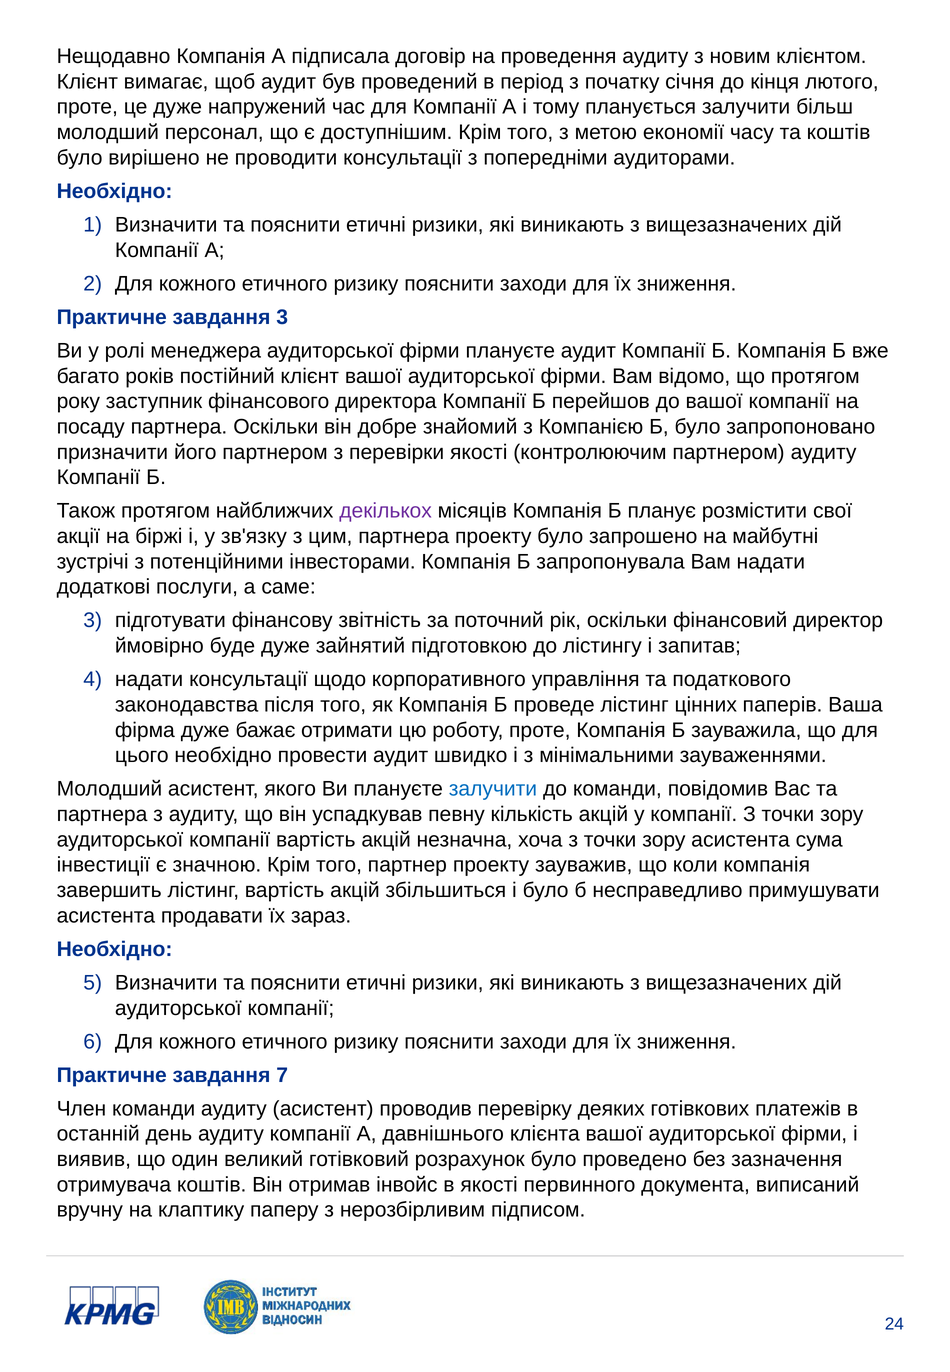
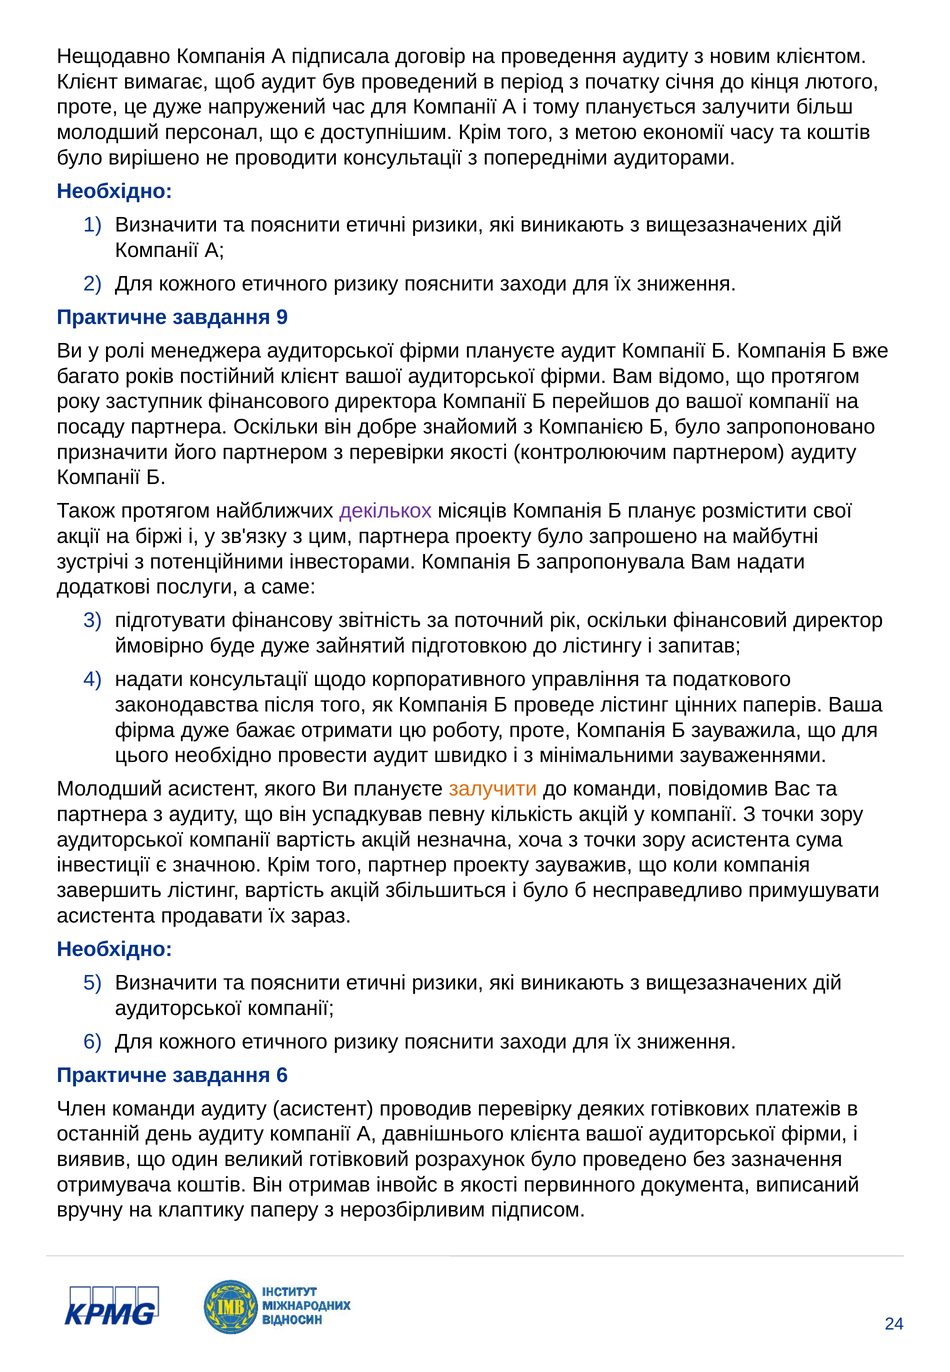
завдання 3: 3 -> 9
залучити at (493, 789) colour: blue -> orange
завдання 7: 7 -> 6
